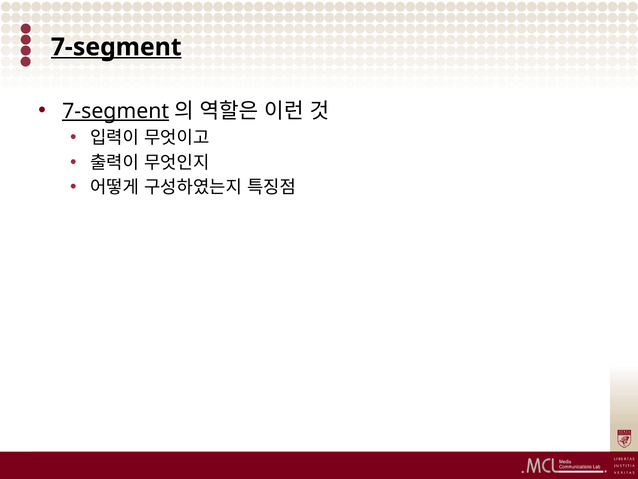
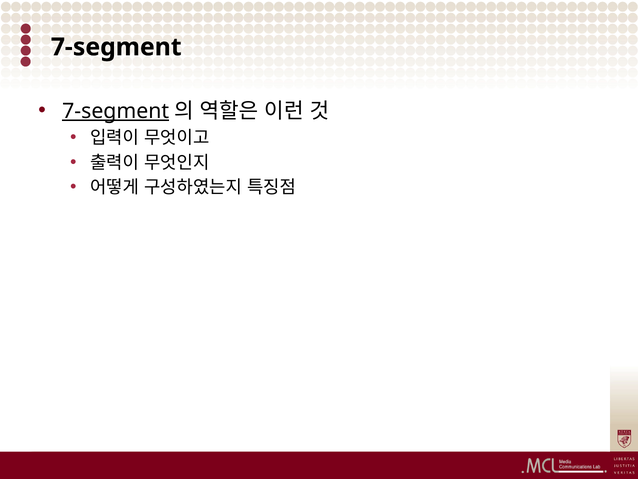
7-segment at (116, 47) underline: present -> none
